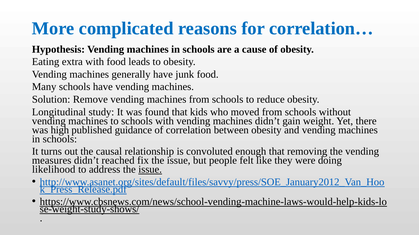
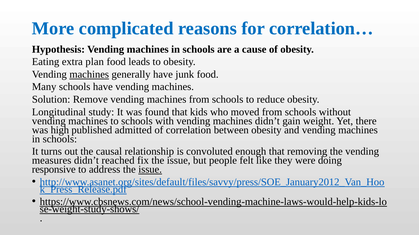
extra with: with -> plan
machines at (89, 75) underline: none -> present
guidance: guidance -> admitted
likelihood: likelihood -> responsive
